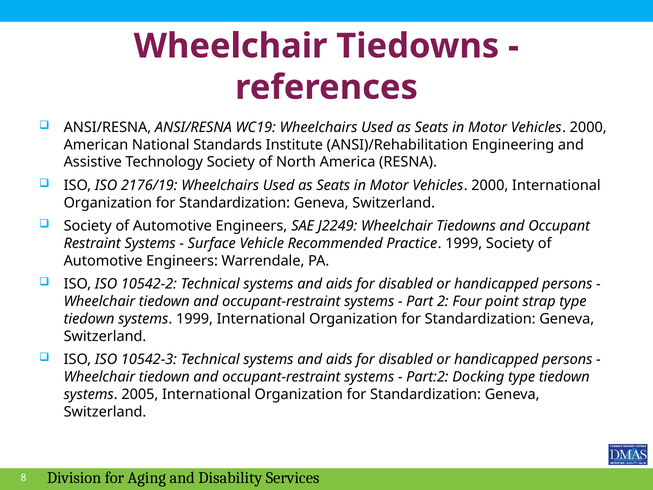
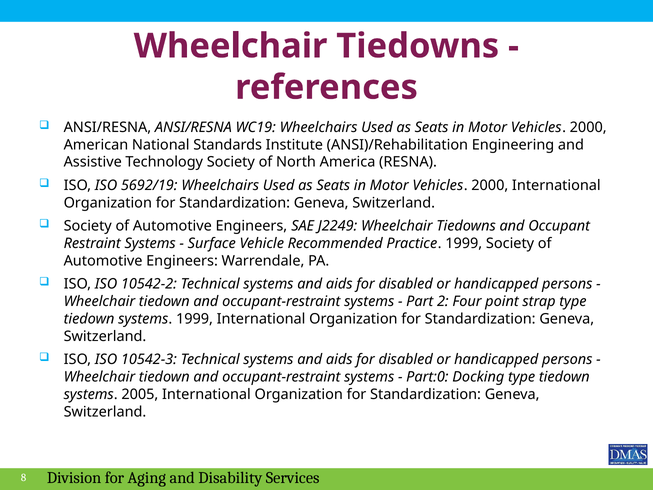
2176/19: 2176/19 -> 5692/19
Part:2: Part:2 -> Part:0
